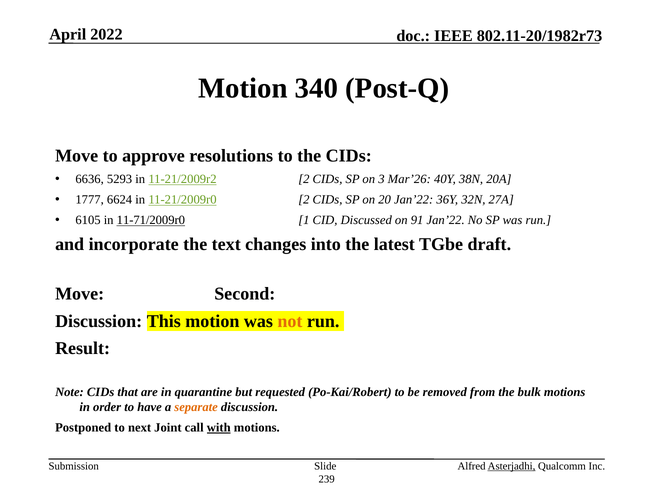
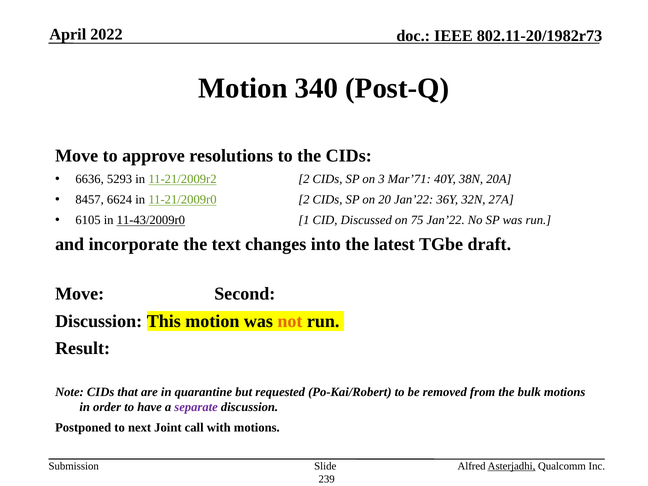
Mar’26: Mar’26 -> Mar’71
1777: 1777 -> 8457
11-71/2009r0: 11-71/2009r0 -> 11-43/2009r0
91: 91 -> 75
separate colour: orange -> purple
with underline: present -> none
